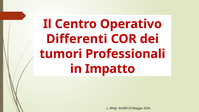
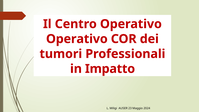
Differenti at (77, 39): Differenti -> Operativo
